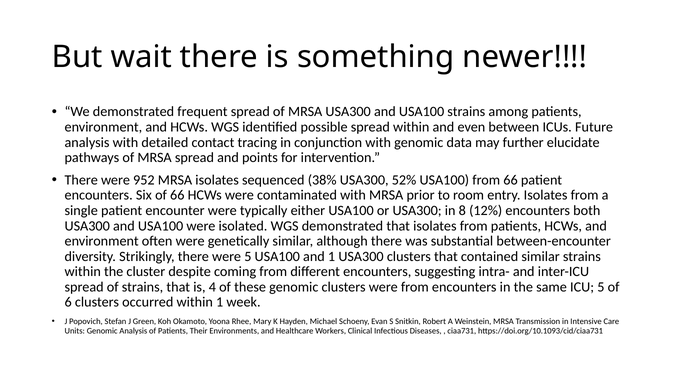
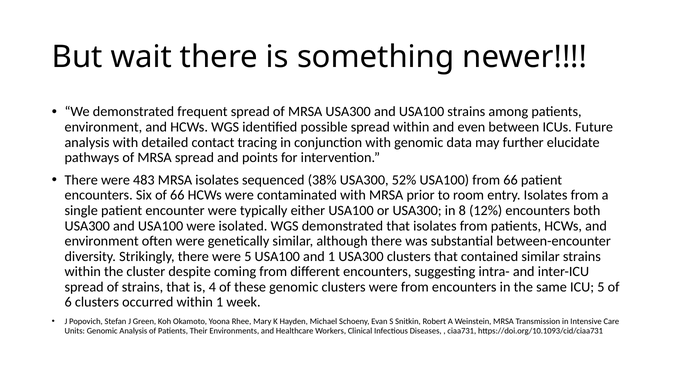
952: 952 -> 483
